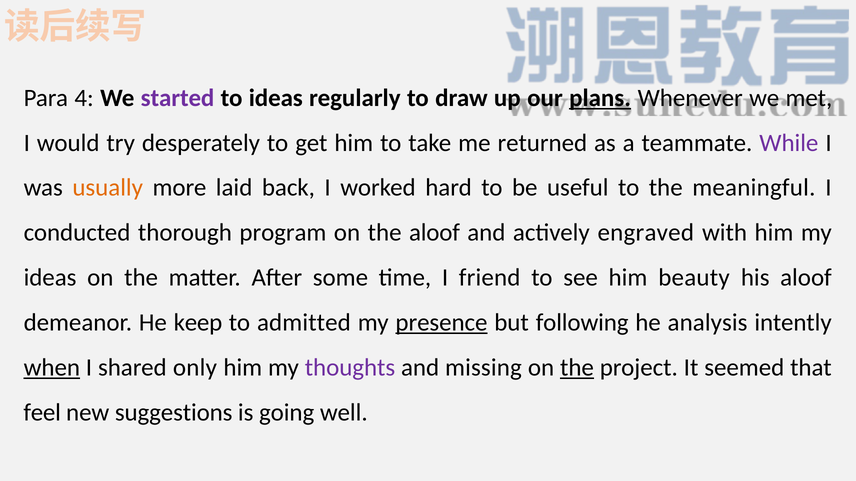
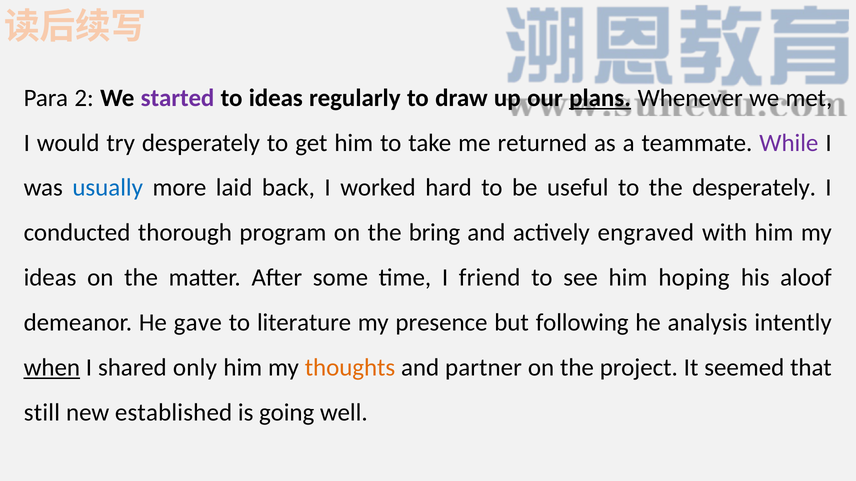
4: 4 -> 2
usually colour: orange -> blue
the meaningful: meaningful -> desperately
the aloof: aloof -> bring
beauty: beauty -> hoping
keep: keep -> gave
admitted: admitted -> literature
presence underline: present -> none
thoughts colour: purple -> orange
missing: missing -> partner
the at (577, 368) underline: present -> none
feel: feel -> still
suggestions: suggestions -> established
